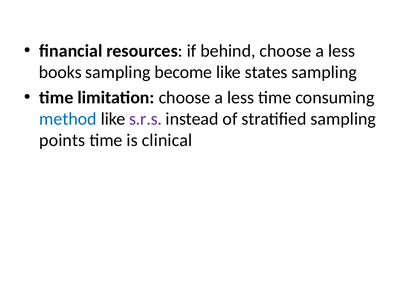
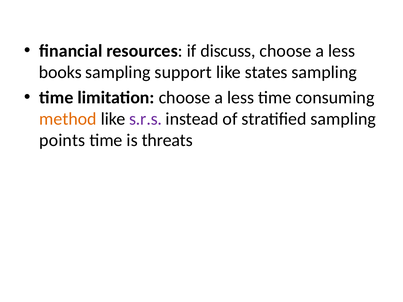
behind: behind -> discuss
become: become -> support
method colour: blue -> orange
clinical: clinical -> threats
